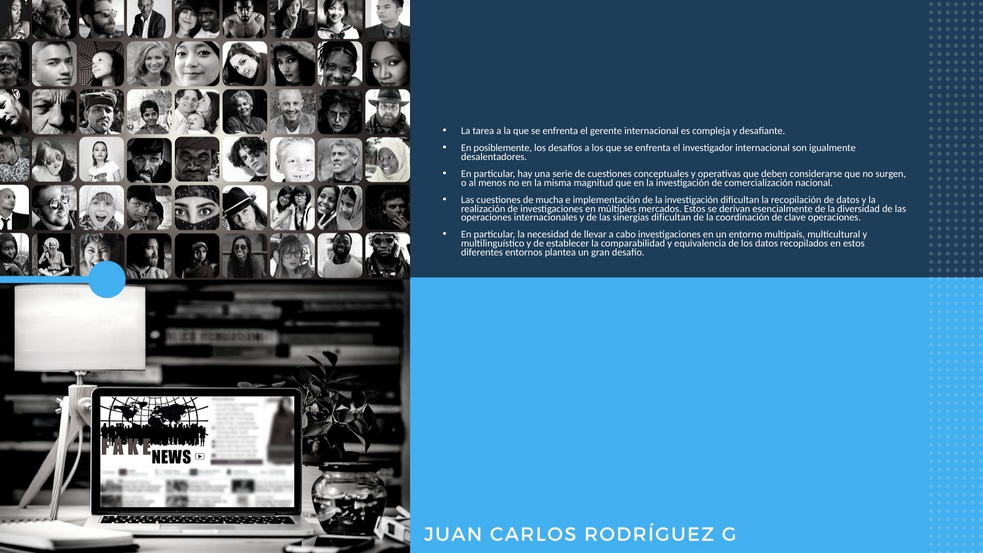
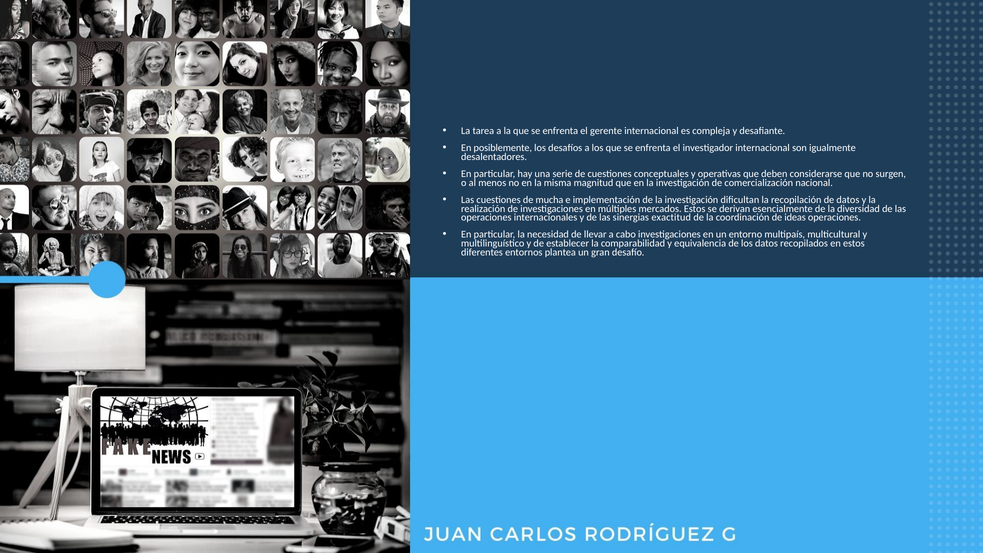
sinergias dificultan: dificultan -> exactitud
clave: clave -> ideas
